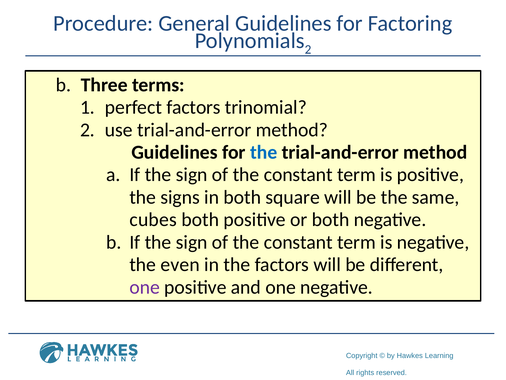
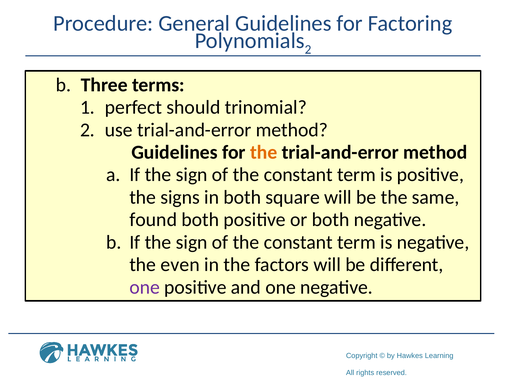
perfect factors: factors -> should
the at (264, 152) colour: blue -> orange
cubes: cubes -> found
